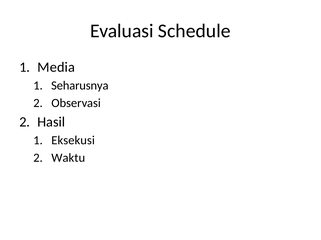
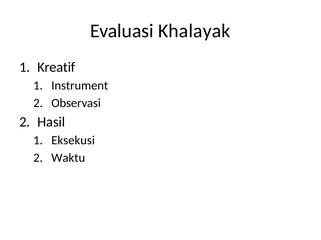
Schedule: Schedule -> Khalayak
Media: Media -> Kreatif
Seharusnya: Seharusnya -> Instrument
